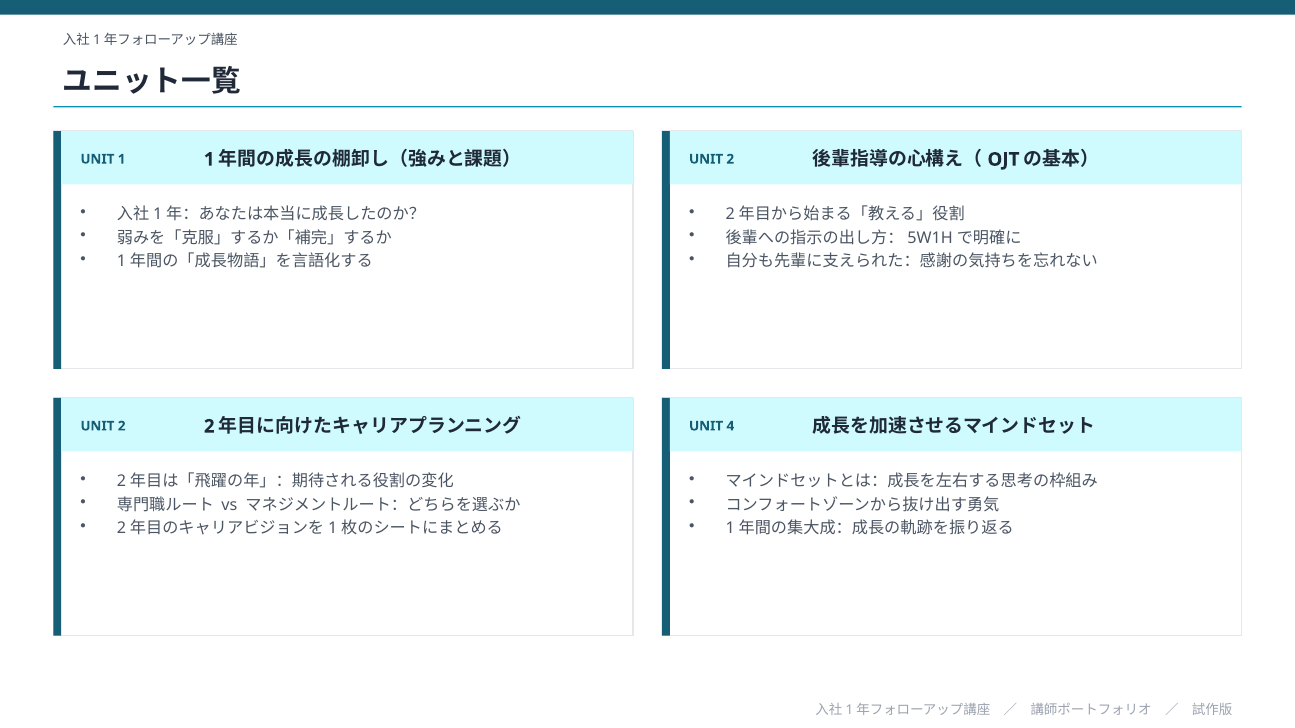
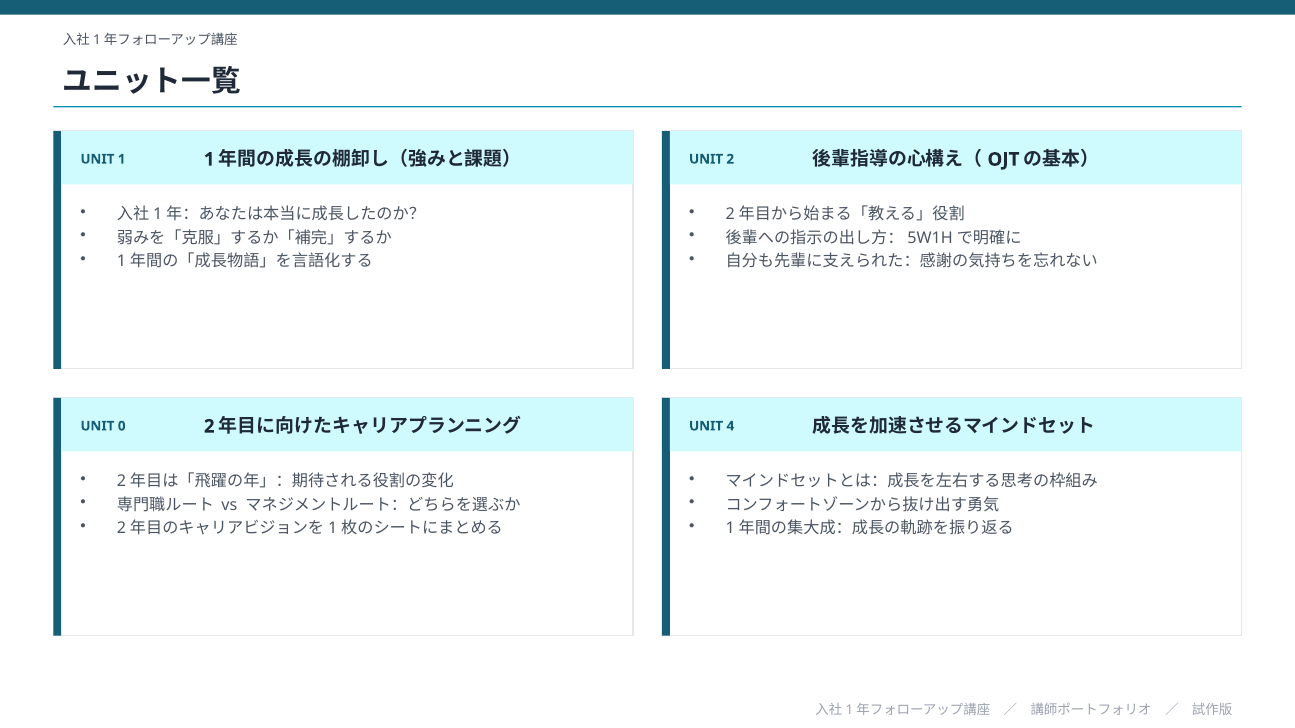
2 at (122, 426): 2 -> 0
